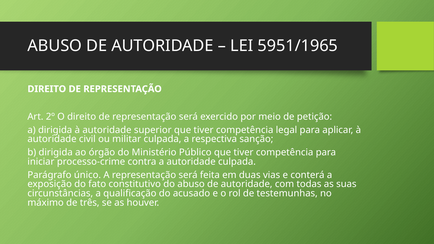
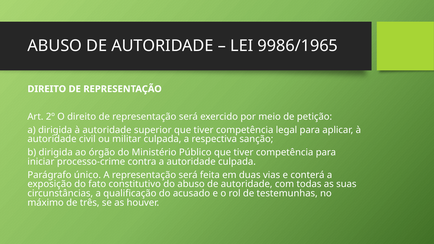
5951/1965: 5951/1965 -> 9986/1965
